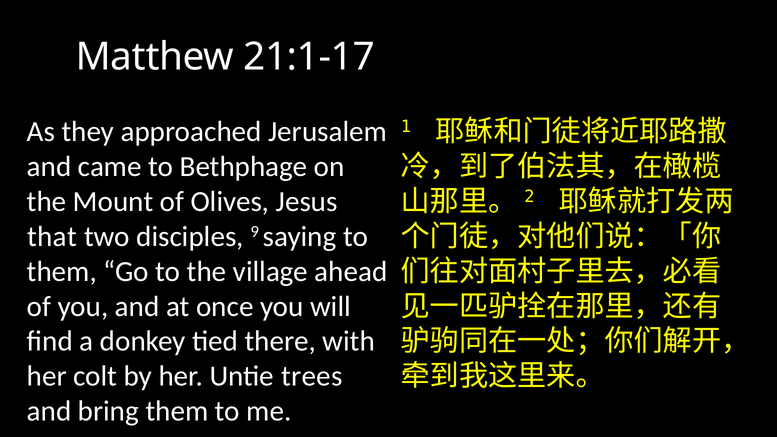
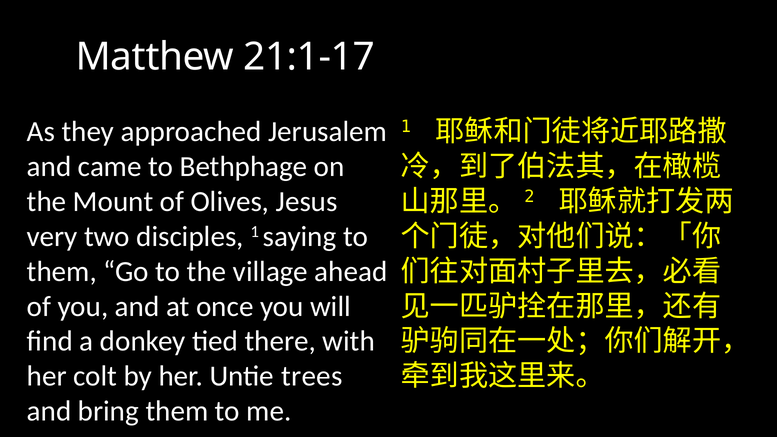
that: that -> very
disciples 9: 9 -> 1
